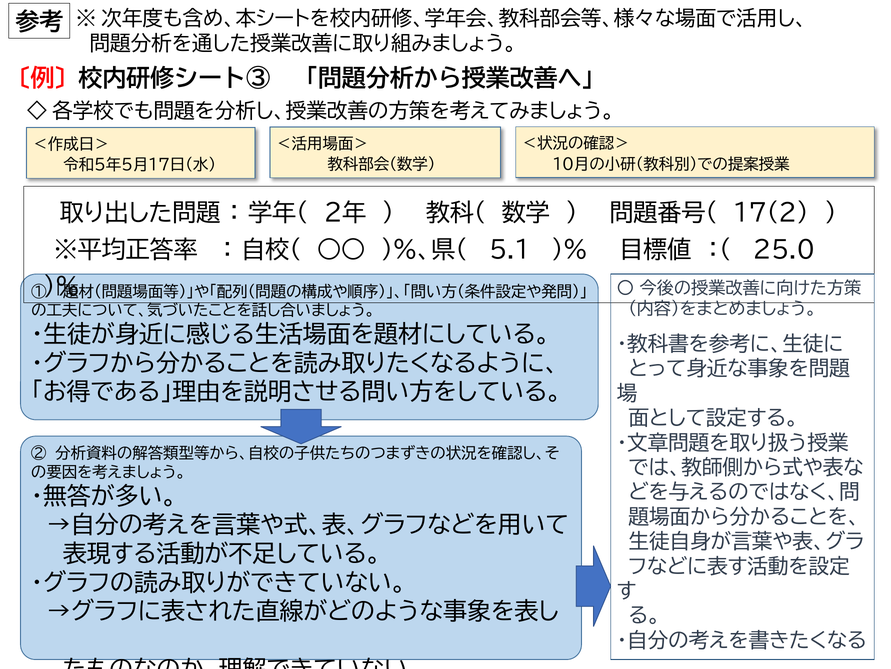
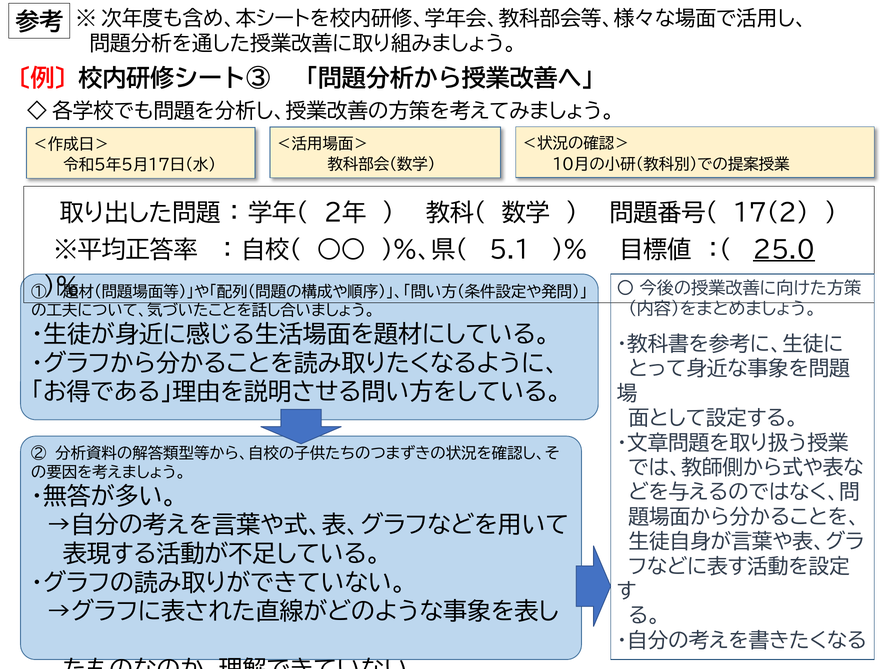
25.0 underline: none -> present
